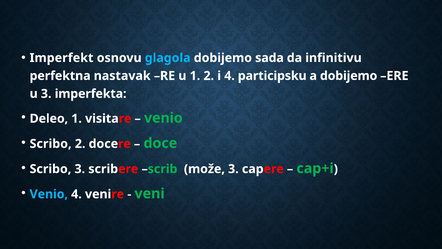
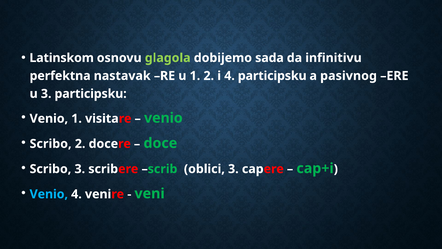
Imperfekt: Imperfekt -> Latinskom
glagola colour: light blue -> light green
a dobijemo: dobijemo -> pasivnog
3 imperfekta: imperfekta -> participsku
Deleo at (49, 118): Deleo -> Venio
može: može -> oblici
